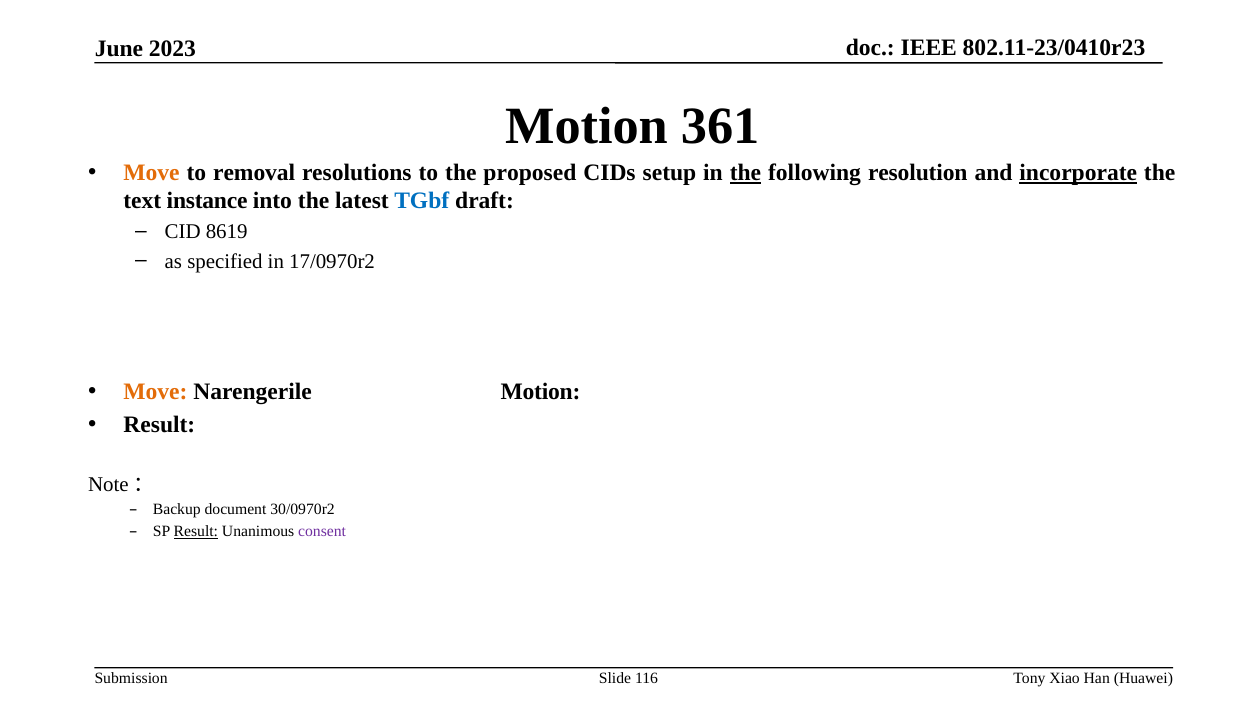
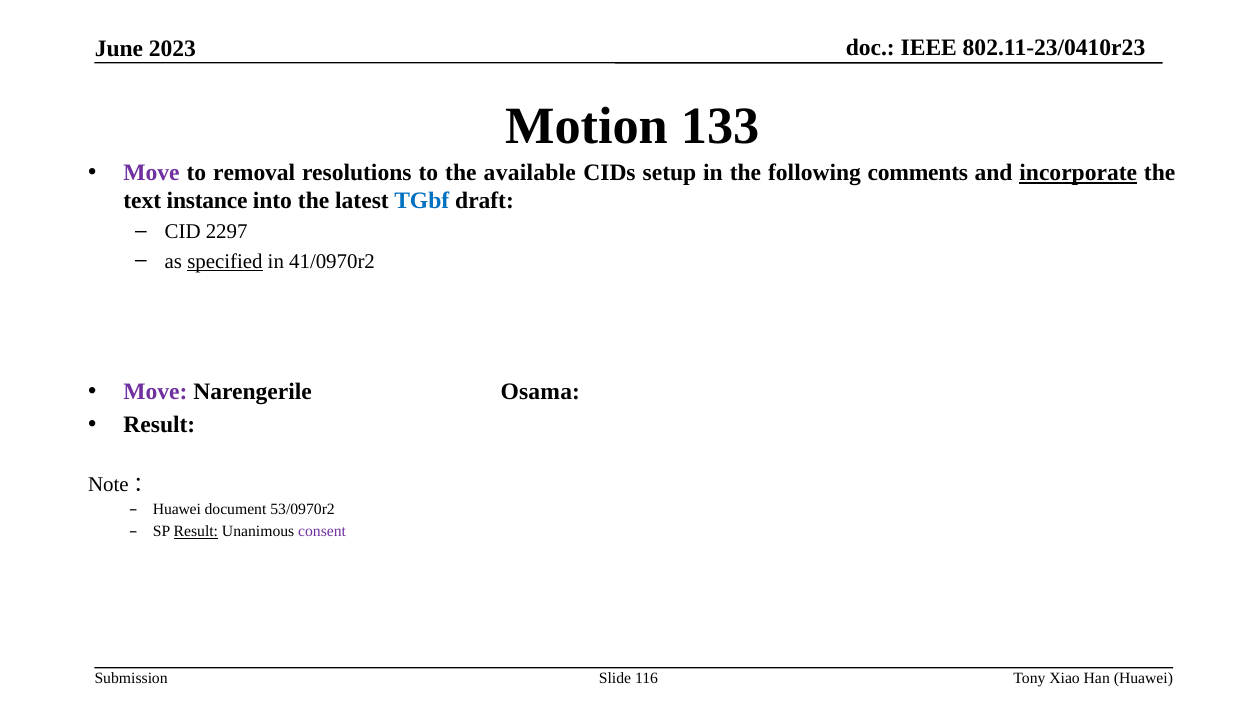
361: 361 -> 133
Move at (152, 173) colour: orange -> purple
proposed: proposed -> available
the at (745, 173) underline: present -> none
resolution: resolution -> comments
8619: 8619 -> 2297
specified underline: none -> present
17/0970r2: 17/0970r2 -> 41/0970r2
Move at (155, 392) colour: orange -> purple
Narengerile Motion: Motion -> Osama
Backup at (177, 510): Backup -> Huawei
30/0970r2: 30/0970r2 -> 53/0970r2
